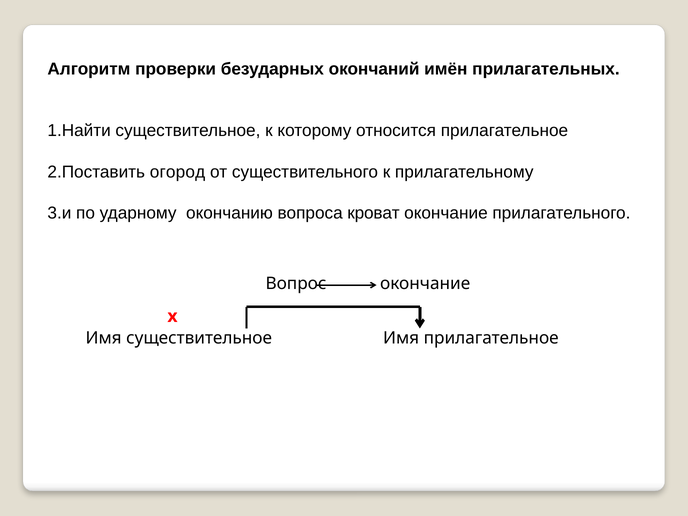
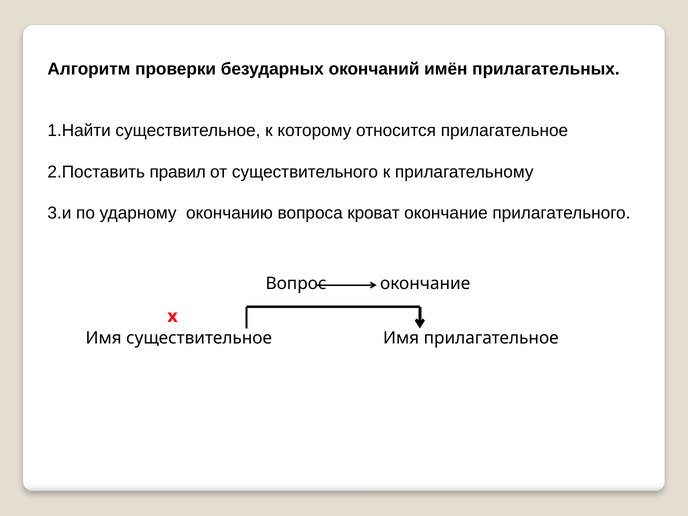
огород: огород -> правил
